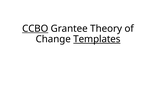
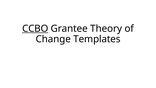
Templates underline: present -> none
